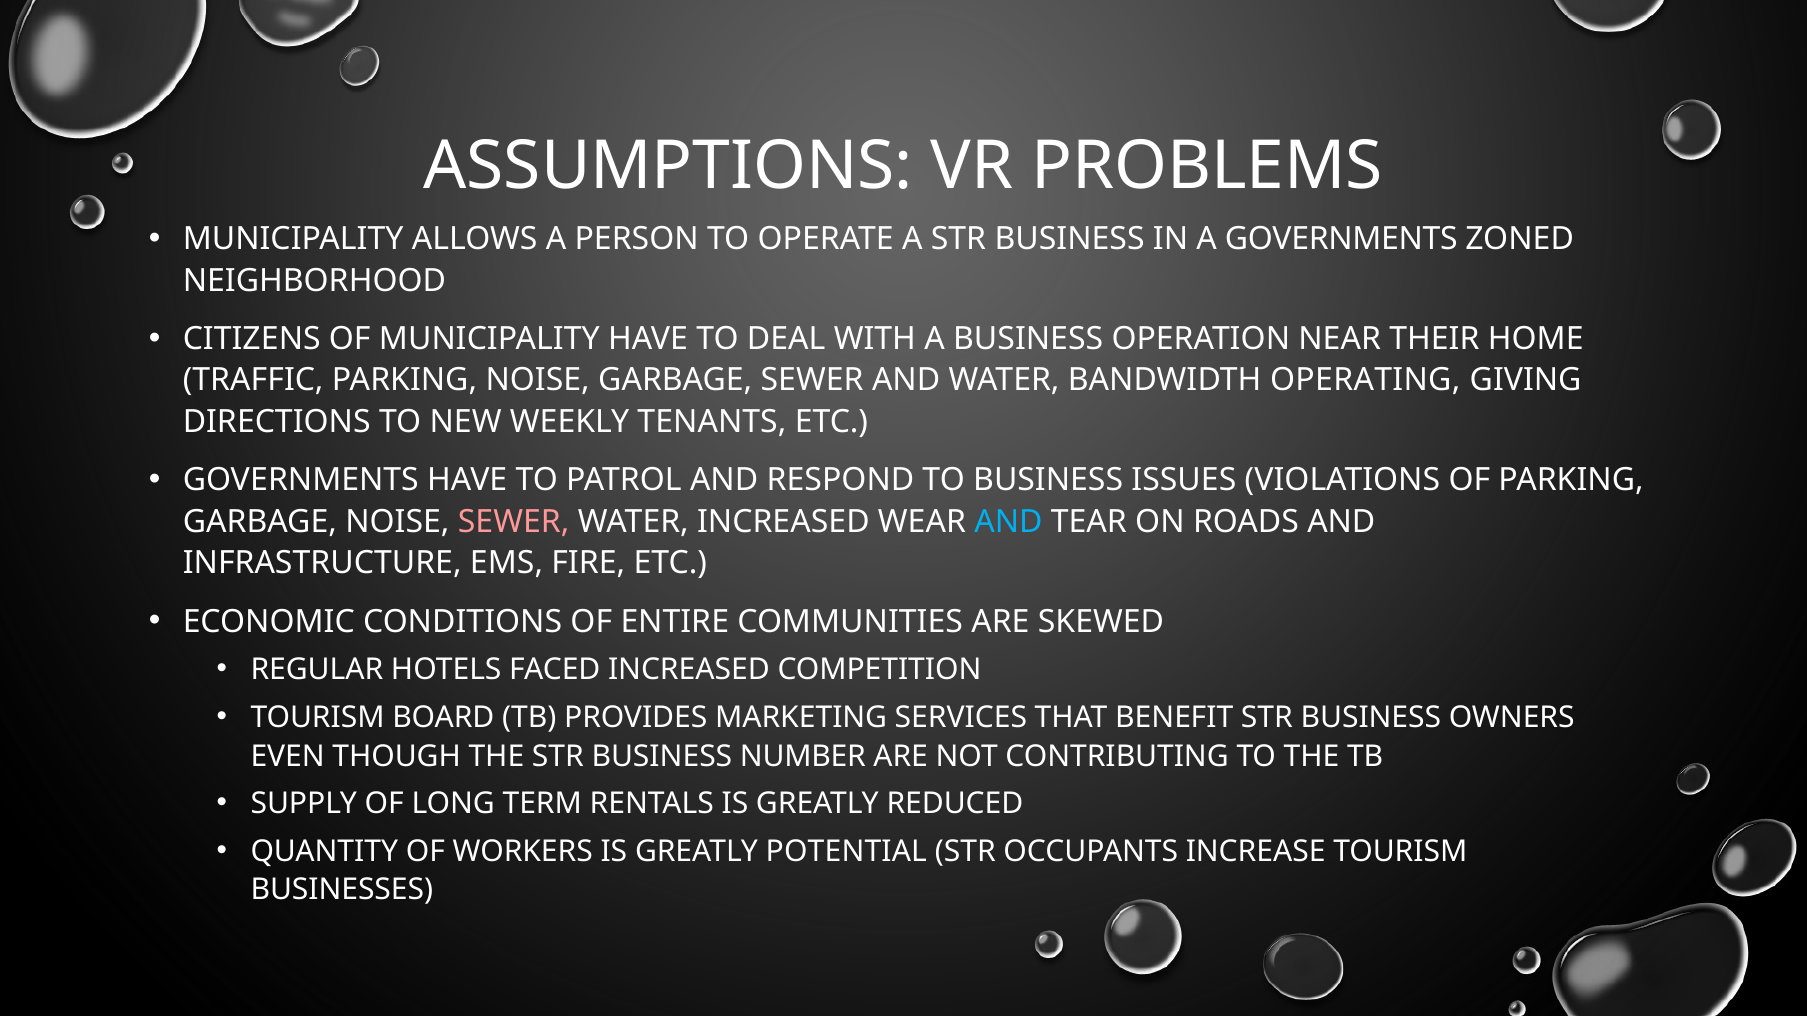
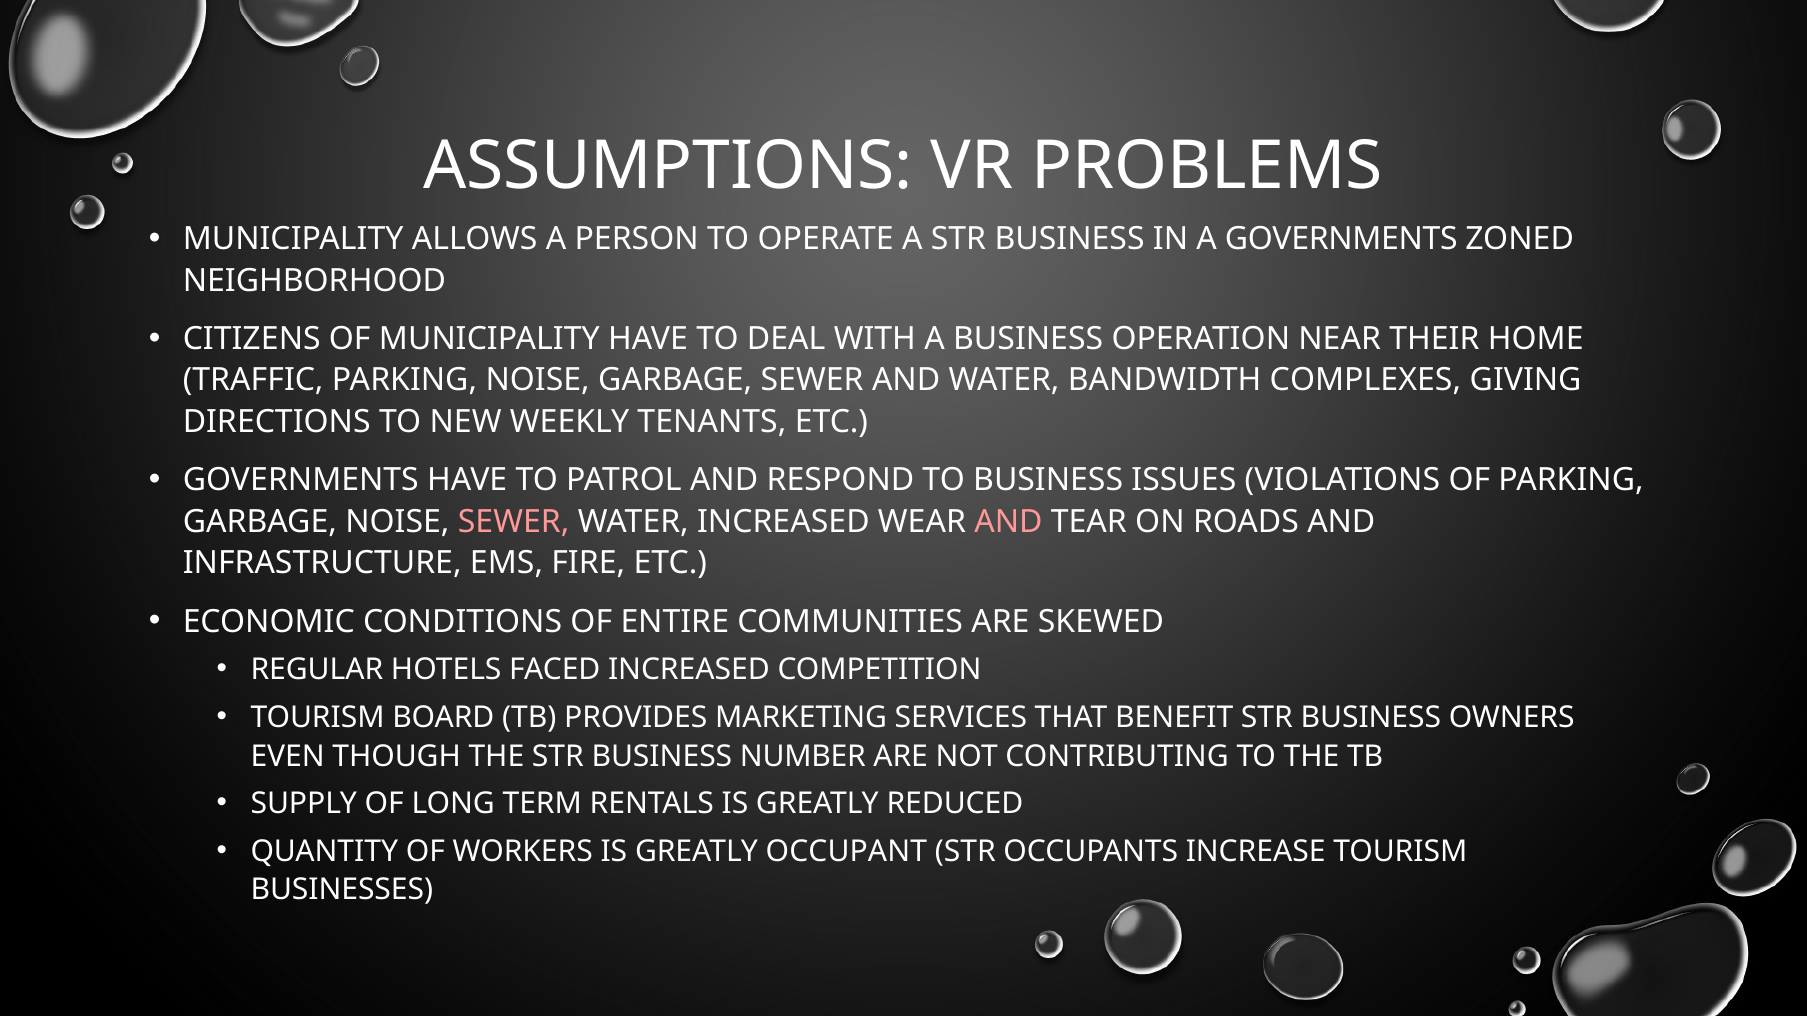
OPERATING: OPERATING -> COMPLEXES
AND at (1008, 522) colour: light blue -> pink
POTENTIAL: POTENTIAL -> OCCUPANT
